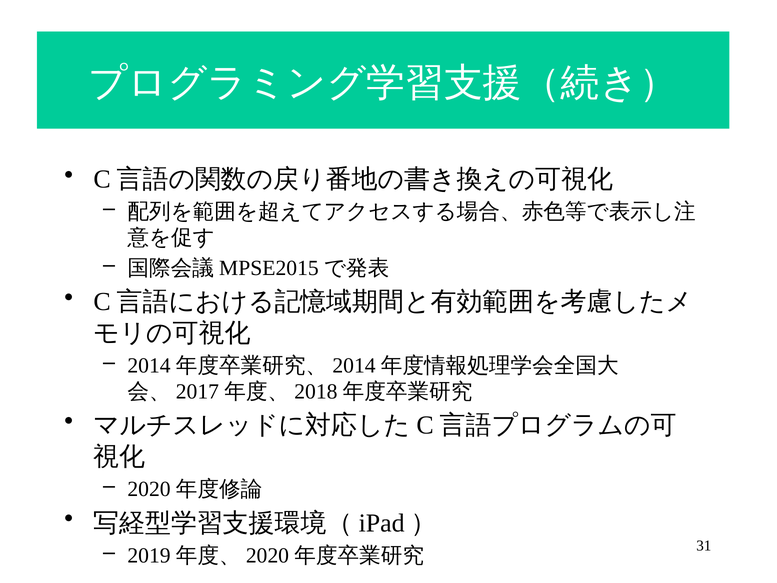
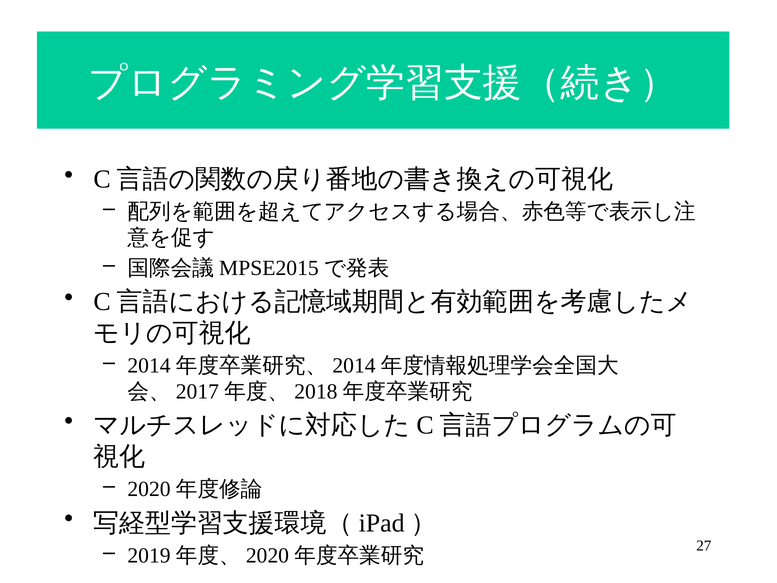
31: 31 -> 27
